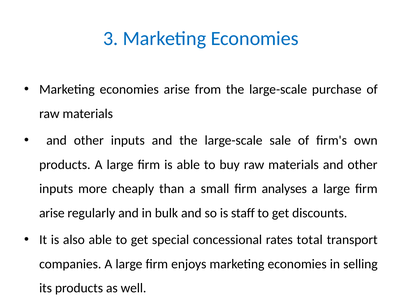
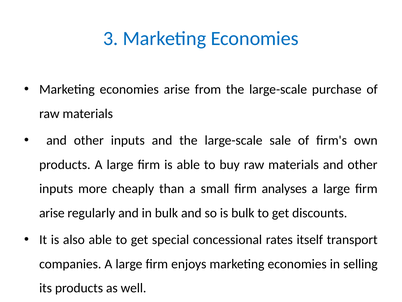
is staff: staff -> bulk
total: total -> itself
